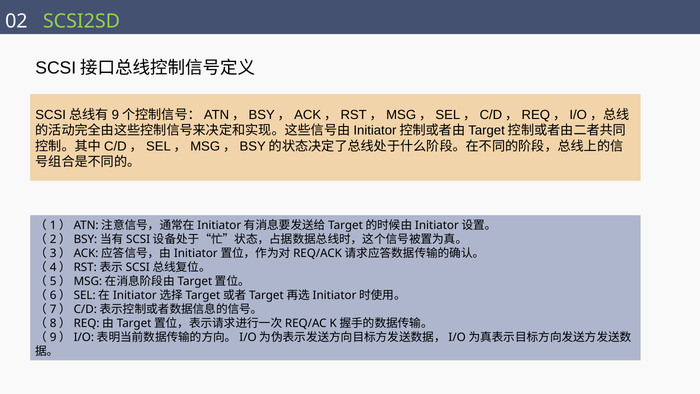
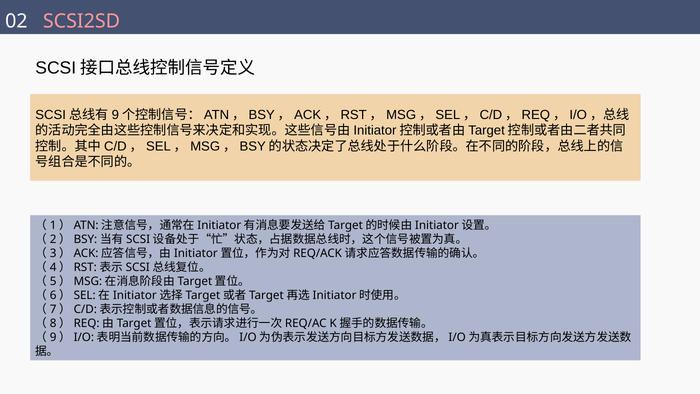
SCSI2SD colour: light green -> pink
